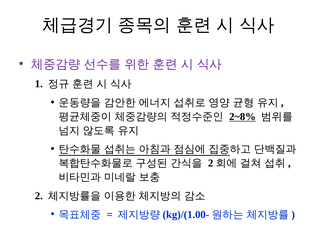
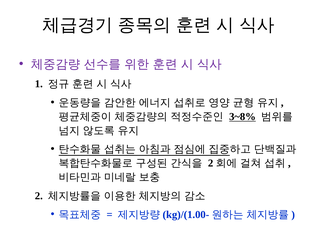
2~8%: 2~8% -> 3~8%
